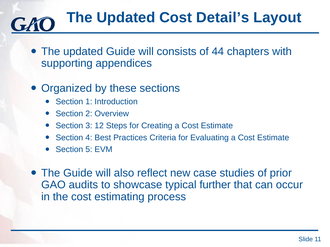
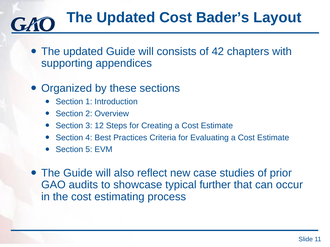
Detail’s: Detail’s -> Bader’s
44: 44 -> 42
